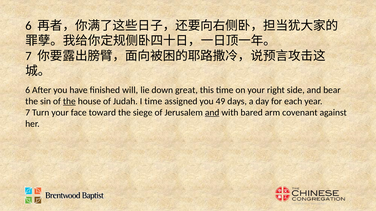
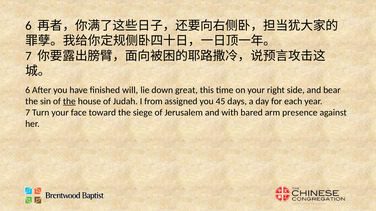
I time: time -> from
49: 49 -> 45
and at (212, 113) underline: present -> none
covenant: covenant -> presence
